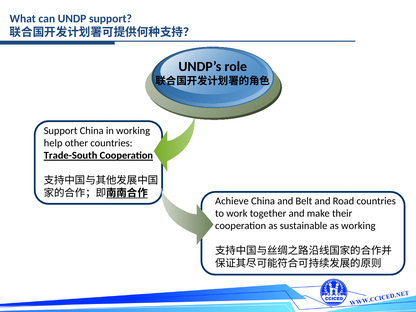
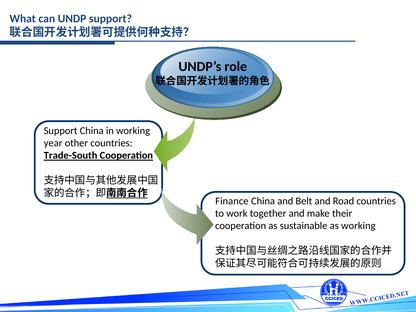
help: help -> year
Achieve: Achieve -> Finance
